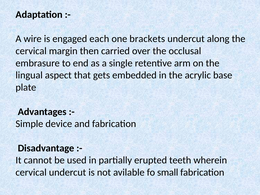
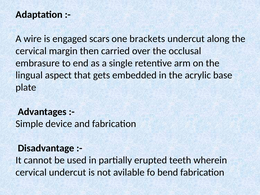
each: each -> scars
small: small -> bend
